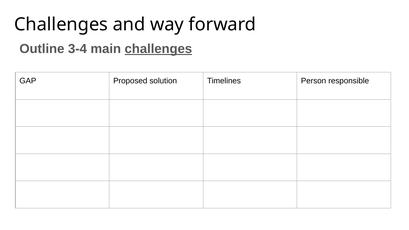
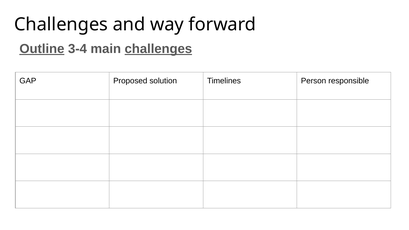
Outline underline: none -> present
